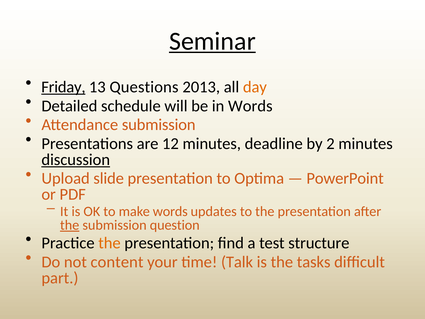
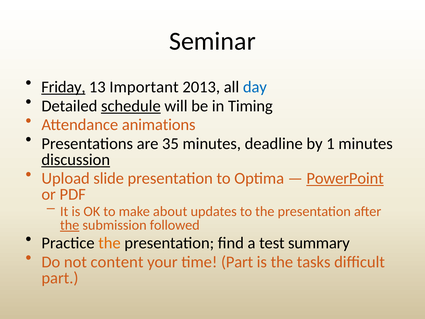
Seminar underline: present -> none
Questions: Questions -> Important
day colour: orange -> blue
schedule underline: none -> present
in Words: Words -> Timing
Attendance submission: submission -> animations
12: 12 -> 35
2: 2 -> 1
PowerPoint underline: none -> present
make words: words -> about
question: question -> followed
structure: structure -> summary
time Talk: Talk -> Part
